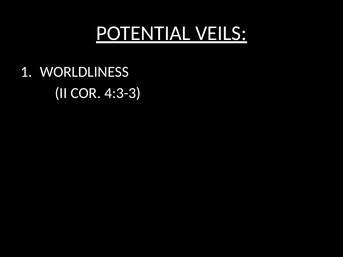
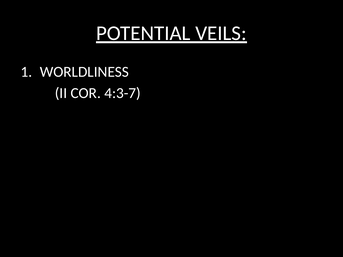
4:3-3: 4:3-3 -> 4:3-7
